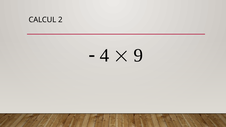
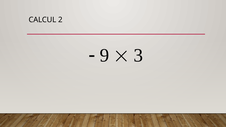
4: 4 -> 9
9: 9 -> 3
